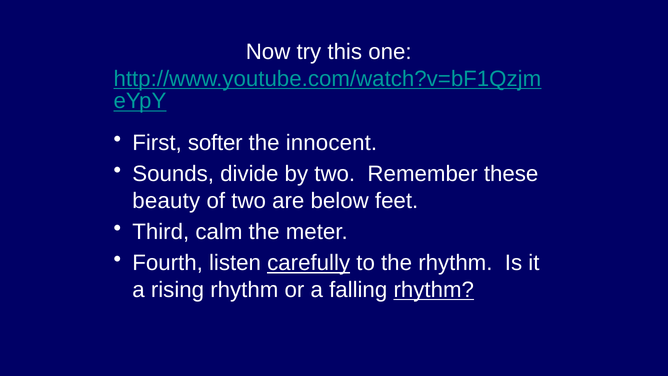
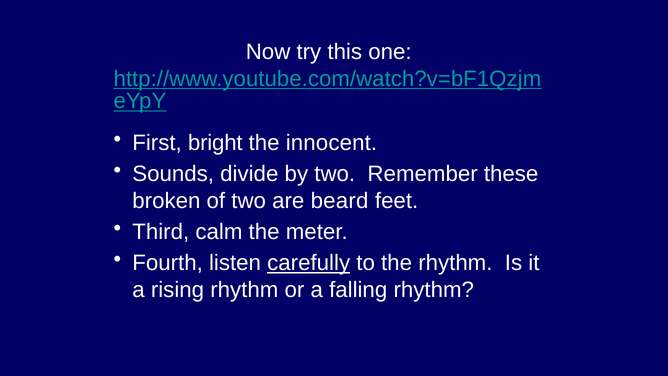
softer: softer -> bright
beauty: beauty -> broken
below: below -> beard
rhythm at (434, 290) underline: present -> none
